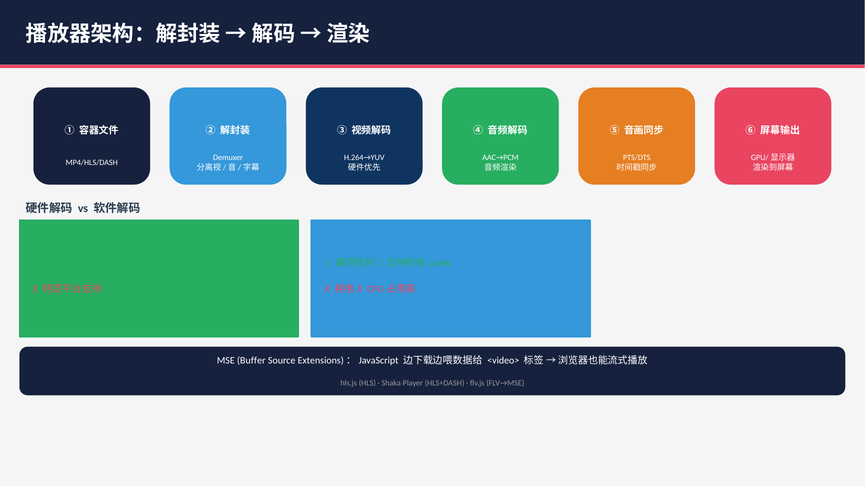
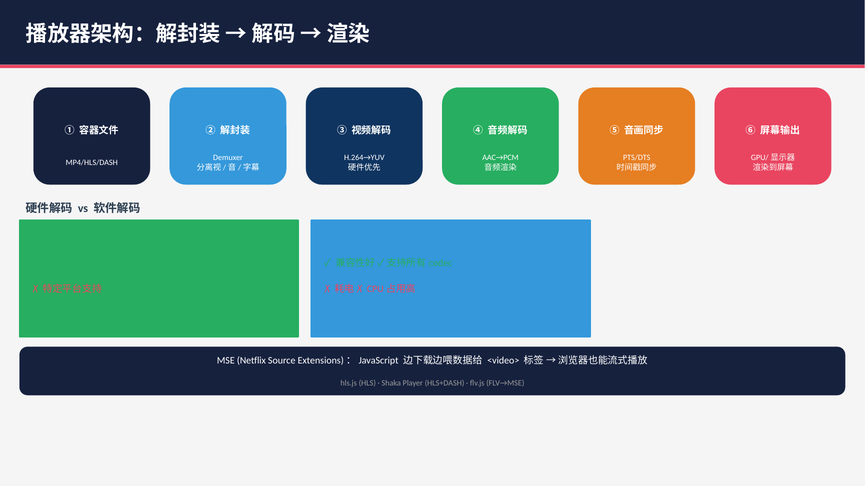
Buffer: Buffer -> Netflix
